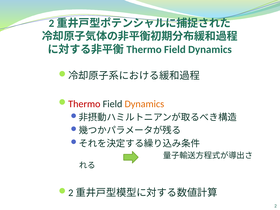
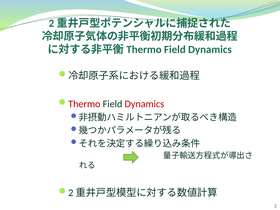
Dynamics at (144, 104) colour: orange -> red
